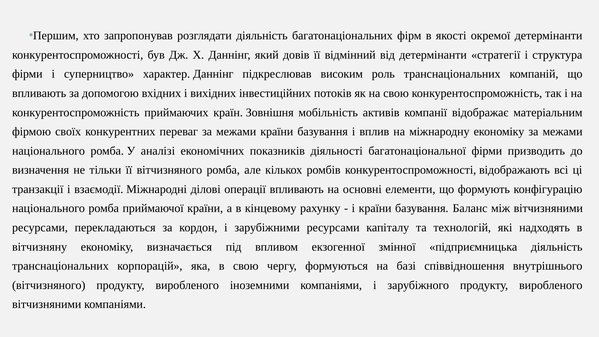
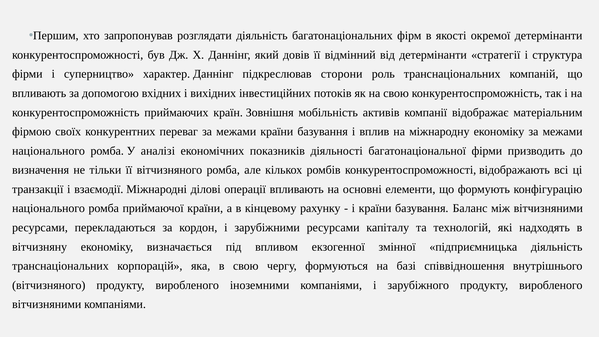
високим: високим -> сторони
